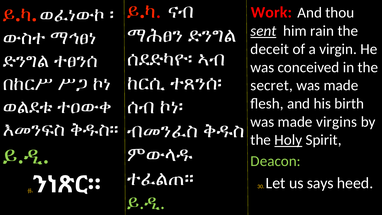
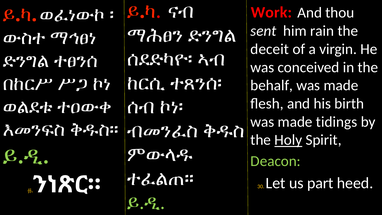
sent underline: present -> none
secret: secret -> behalf
virgins: virgins -> tidings
says: says -> part
